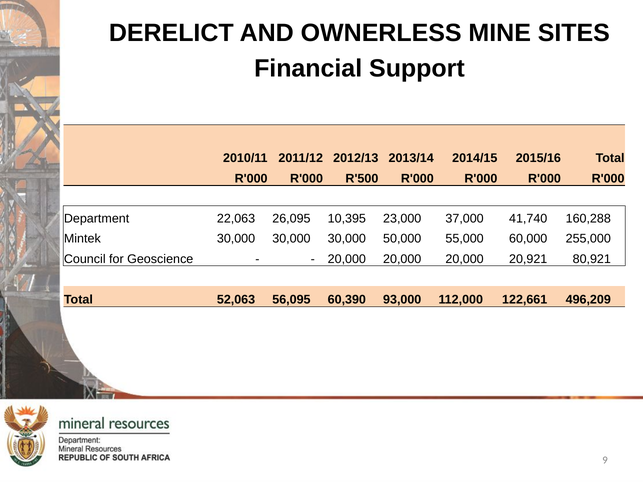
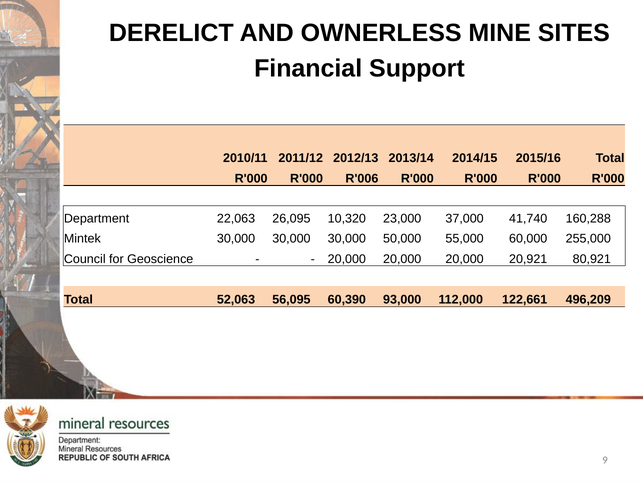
R'500: R'500 -> R'006
10,395: 10,395 -> 10,320
